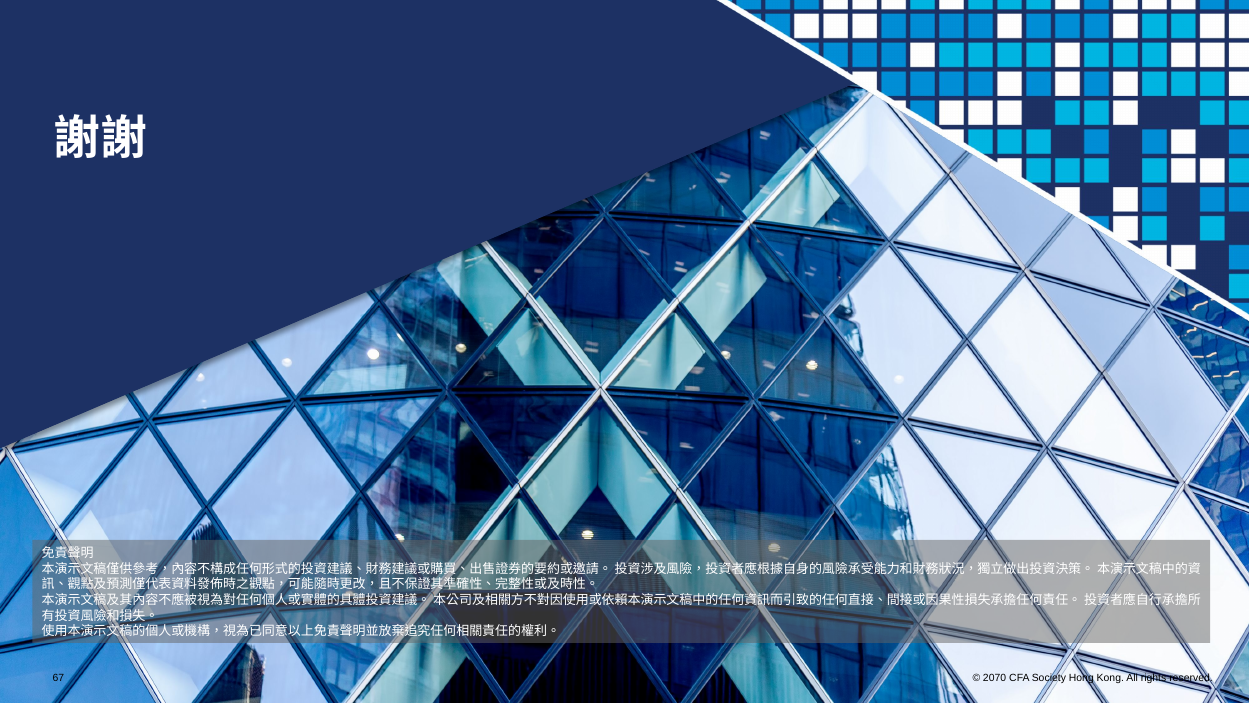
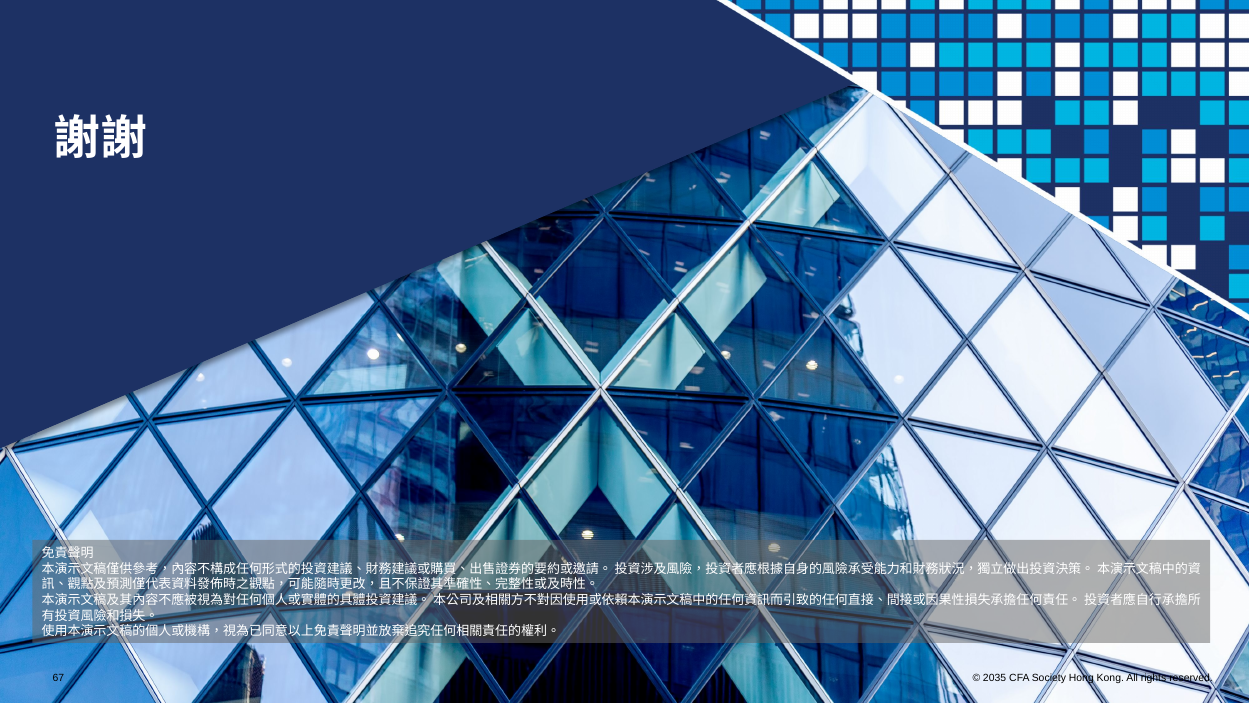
2070: 2070 -> 2035
